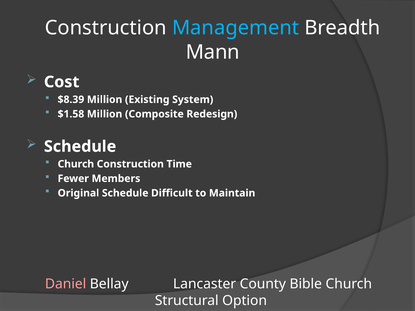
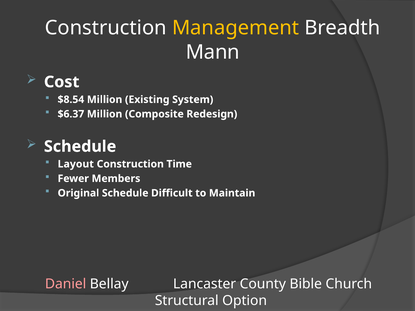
Management colour: light blue -> yellow
$8.39: $8.39 -> $8.54
$1.58: $1.58 -> $6.37
Church at (76, 164): Church -> Layout
